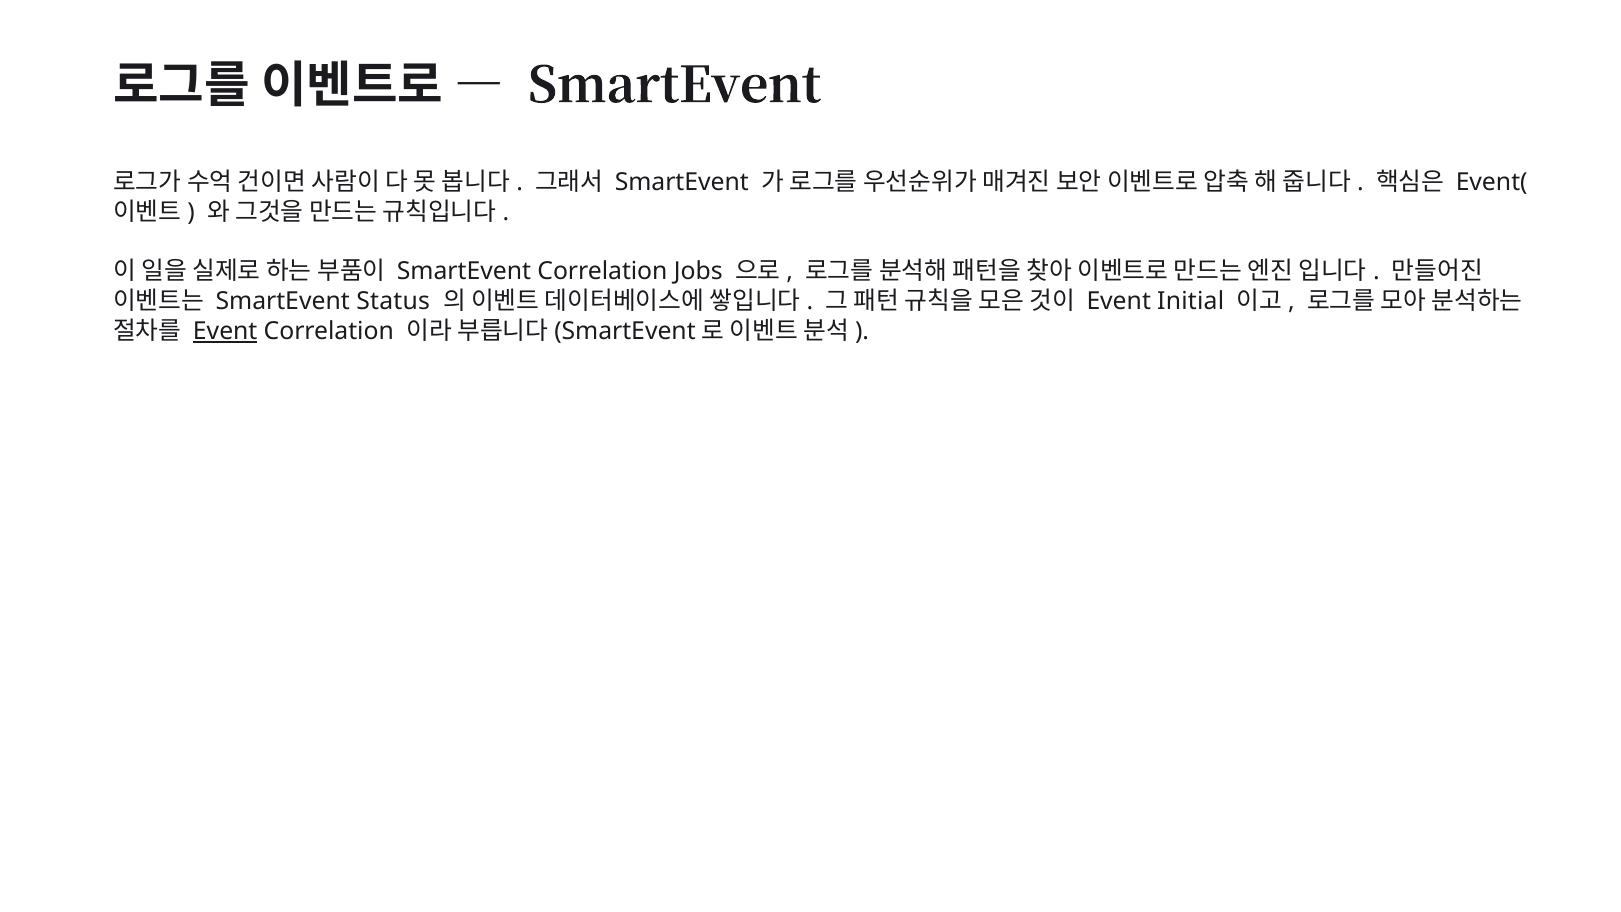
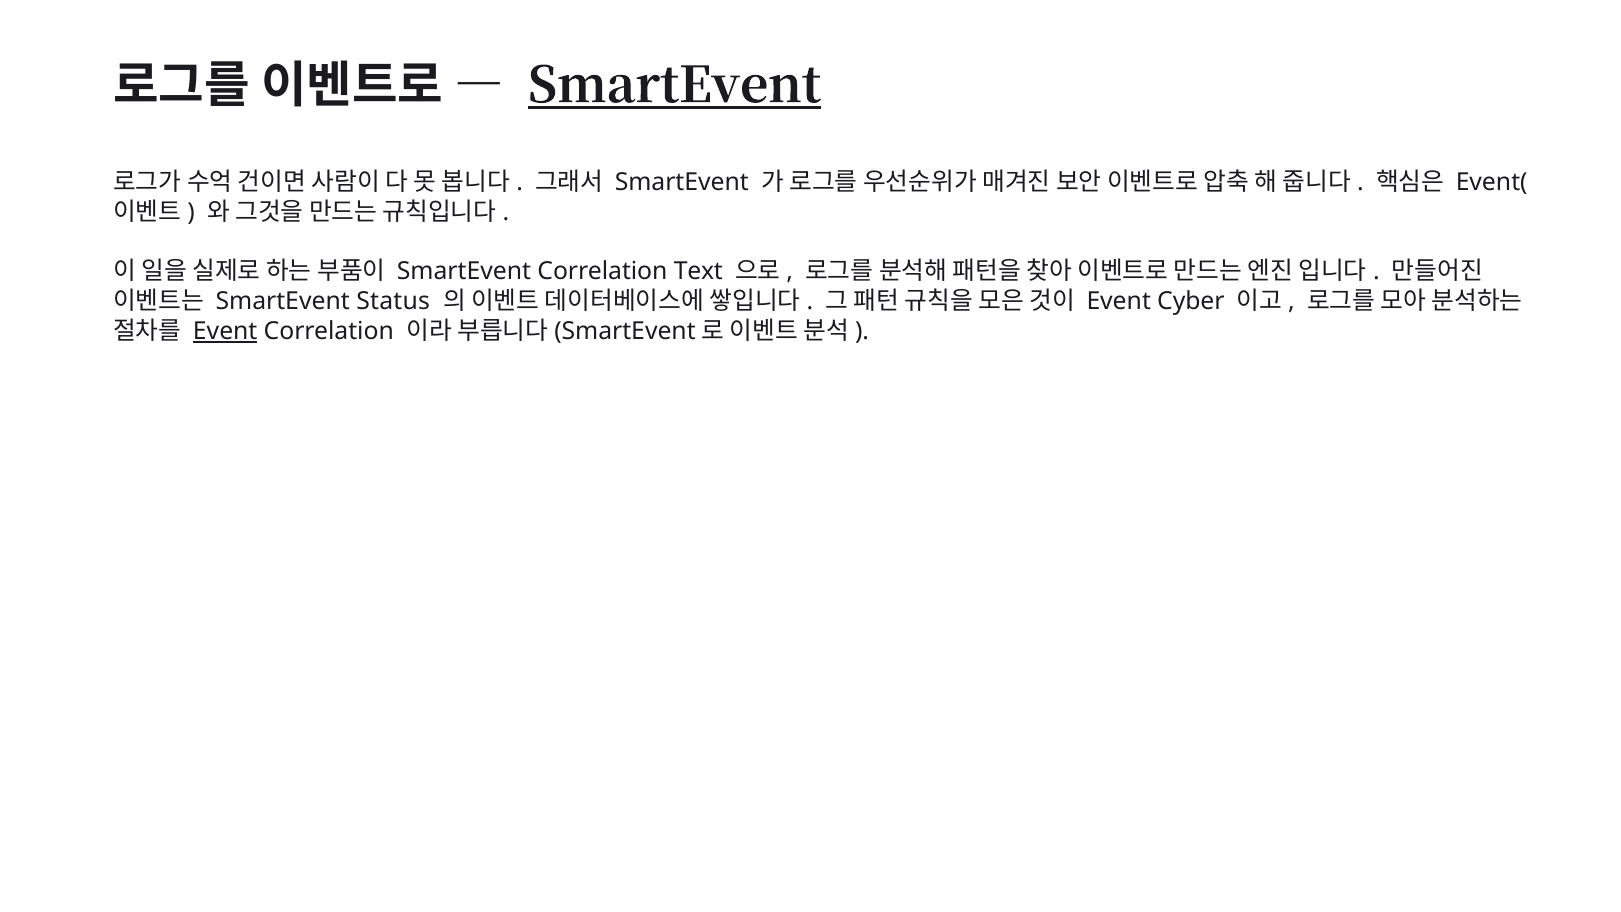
SmartEvent at (674, 86) underline: none -> present
Jobs: Jobs -> Text
Initial: Initial -> Cyber
